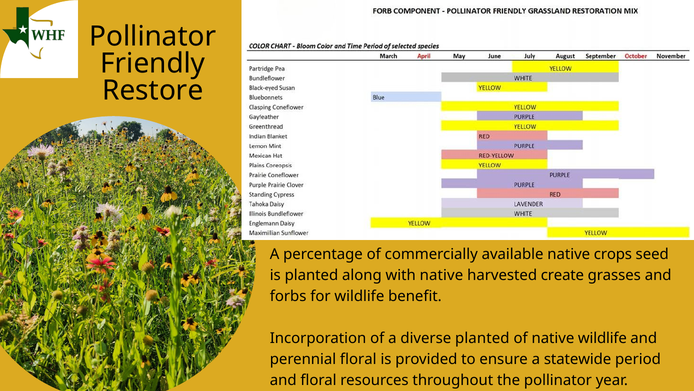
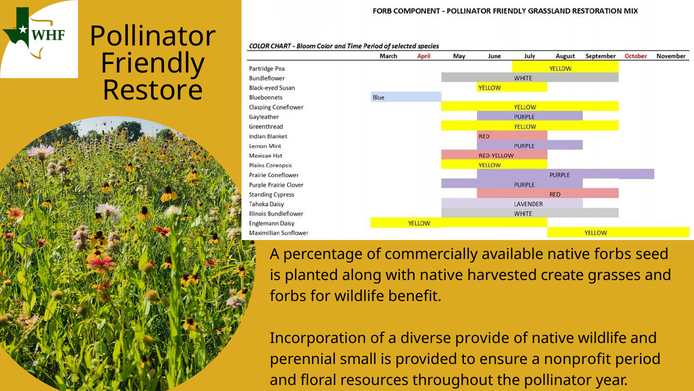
native crops: crops -> forbs
diverse planted: planted -> provide
perennial floral: floral -> small
statewide: statewide -> nonprofit
